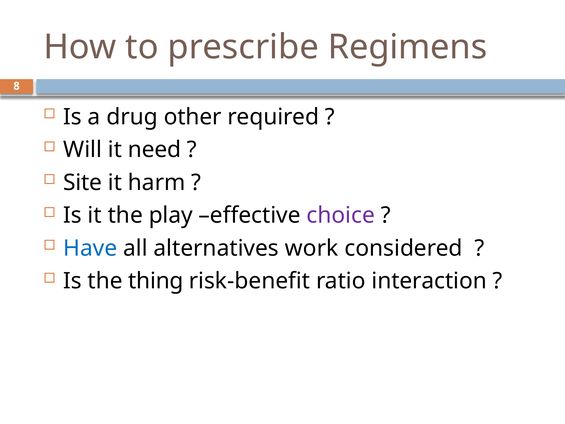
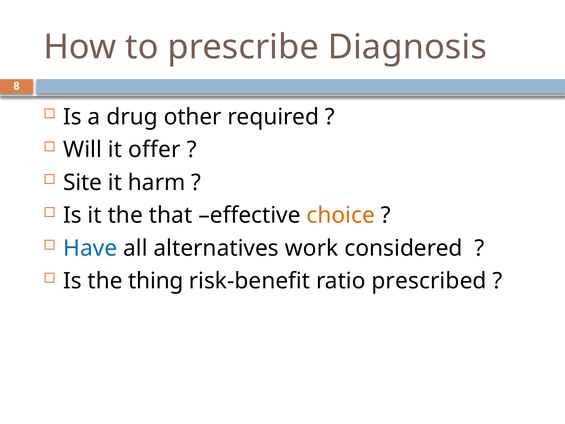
Regimens: Regimens -> Diagnosis
need: need -> offer
play: play -> that
choice colour: purple -> orange
interaction: interaction -> prescribed
